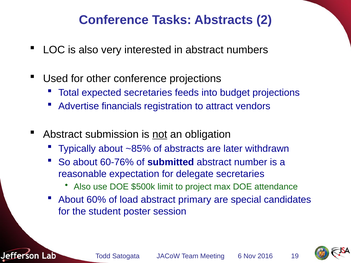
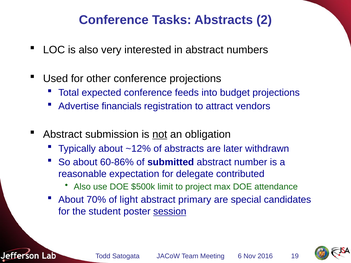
expected secretaries: secretaries -> conference
~85%: ~85% -> ~12%
60-76%: 60-76% -> 60-86%
delegate secretaries: secretaries -> contributed
60%: 60% -> 70%
load: load -> light
session underline: none -> present
